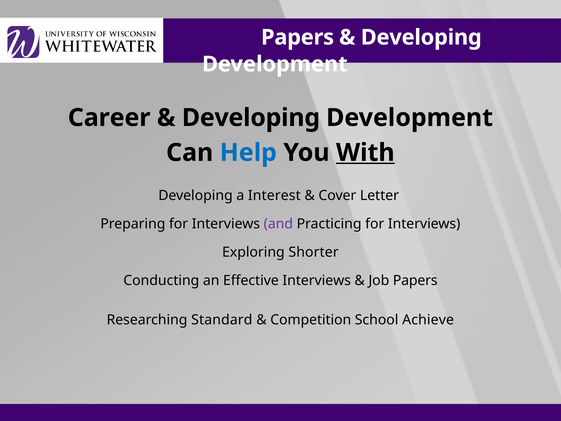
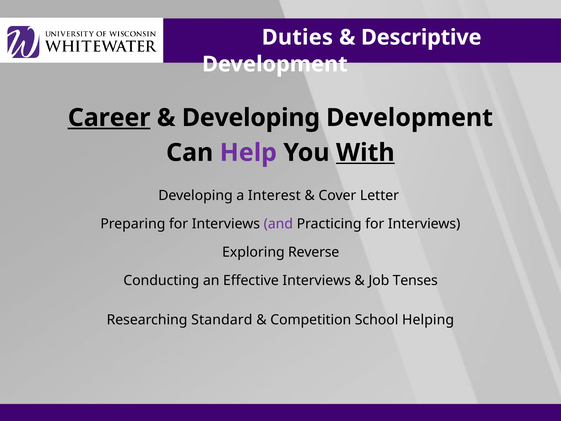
Papers at (298, 37): Papers -> Duties
Developing at (421, 37): Developing -> Descriptive
Career underline: none -> present
Help colour: blue -> purple
Shorter: Shorter -> Reverse
Job Papers: Papers -> Tenses
Achieve: Achieve -> Helping
